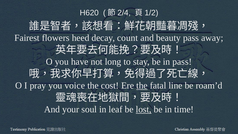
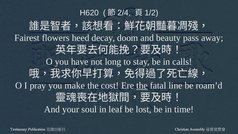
count: count -> doom
in pass: pass -> calls
voice: voice -> make
lost underline: present -> none
